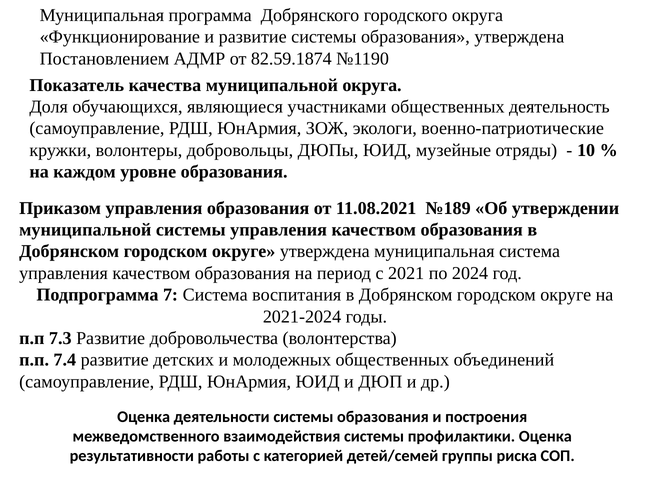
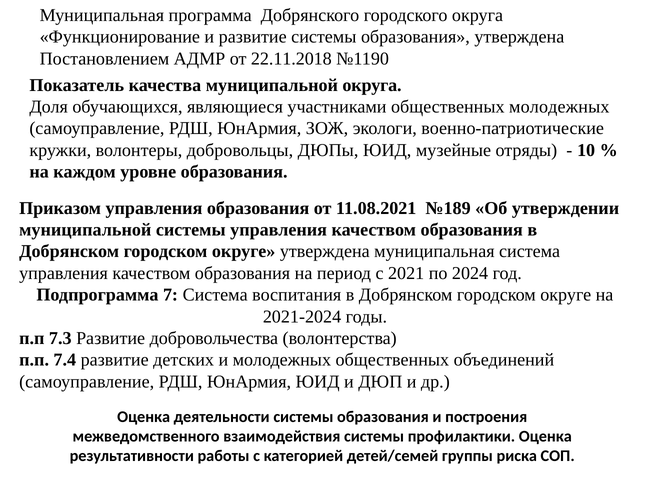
82.59.1874: 82.59.1874 -> 22.11.2018
общественных деятельность: деятельность -> молодежных
